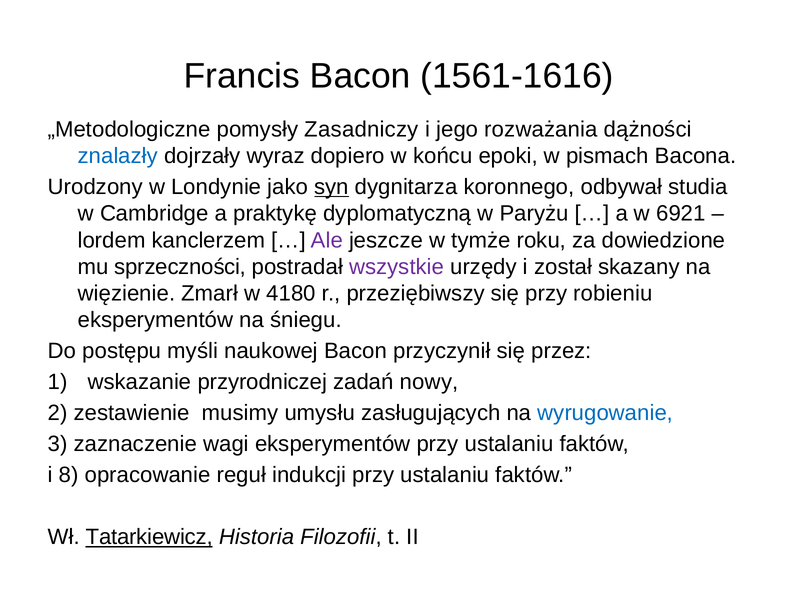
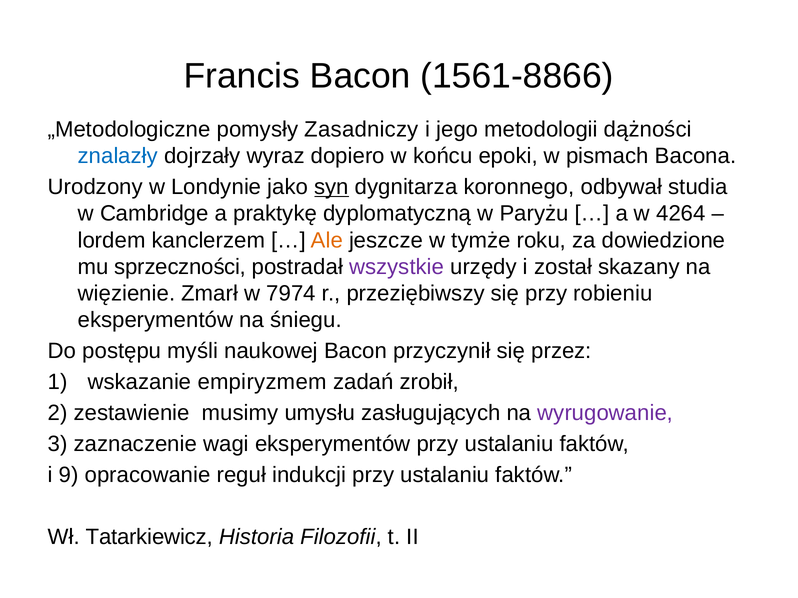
1561-1616: 1561-1616 -> 1561-8866
rozważania: rozważania -> metodologii
6921: 6921 -> 4264
Ale colour: purple -> orange
4180: 4180 -> 7974
przyrodniczej: przyrodniczej -> empiryzmem
nowy: nowy -> zrobił
wyrugowanie colour: blue -> purple
8: 8 -> 9
Tatarkiewicz underline: present -> none
